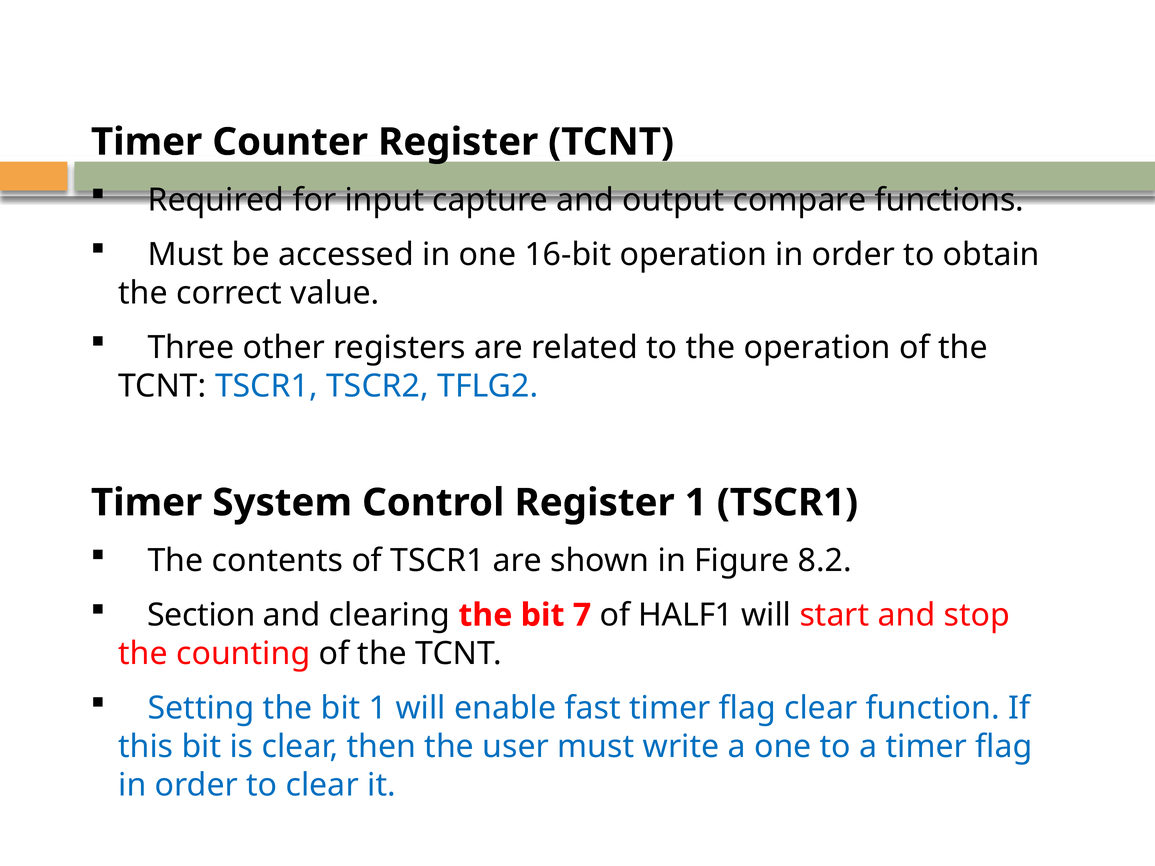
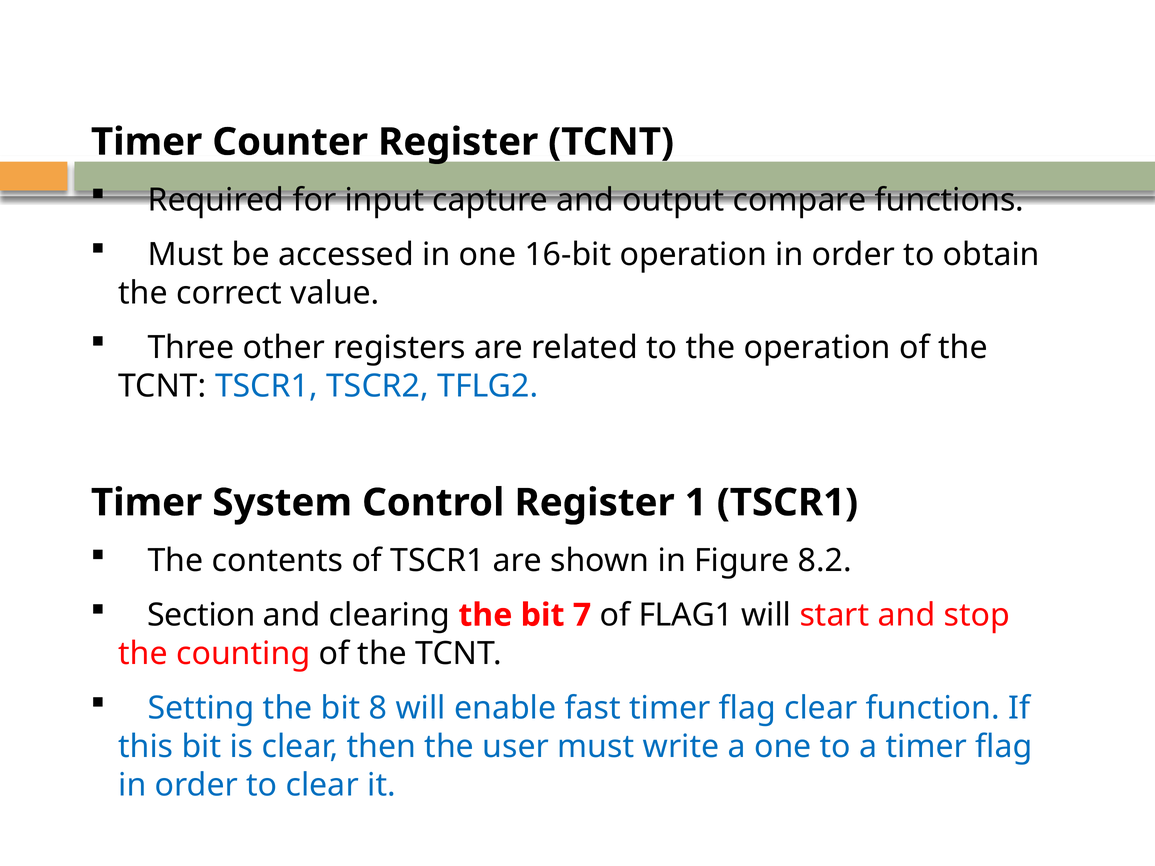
HALF1: HALF1 -> FLAG1
bit 1: 1 -> 8
